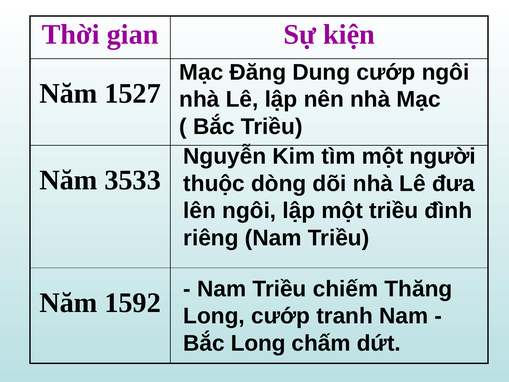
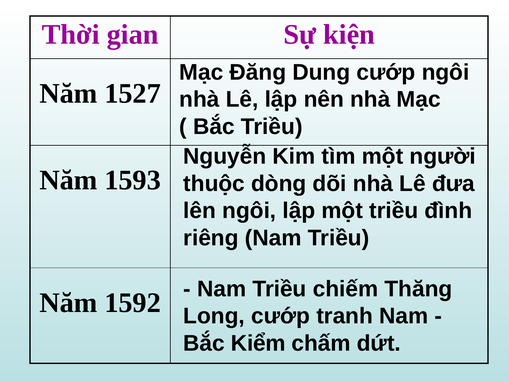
3533: 3533 -> 1593
Bắc Long: Long -> Kiểm
